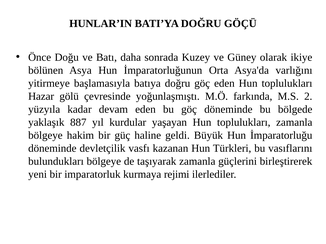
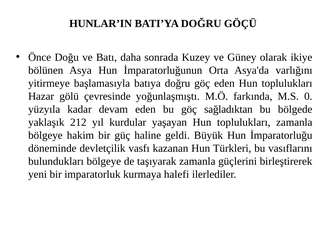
2: 2 -> 0
göç döneminde: döneminde -> sağladıktan
887: 887 -> 212
rejimi: rejimi -> halefi
